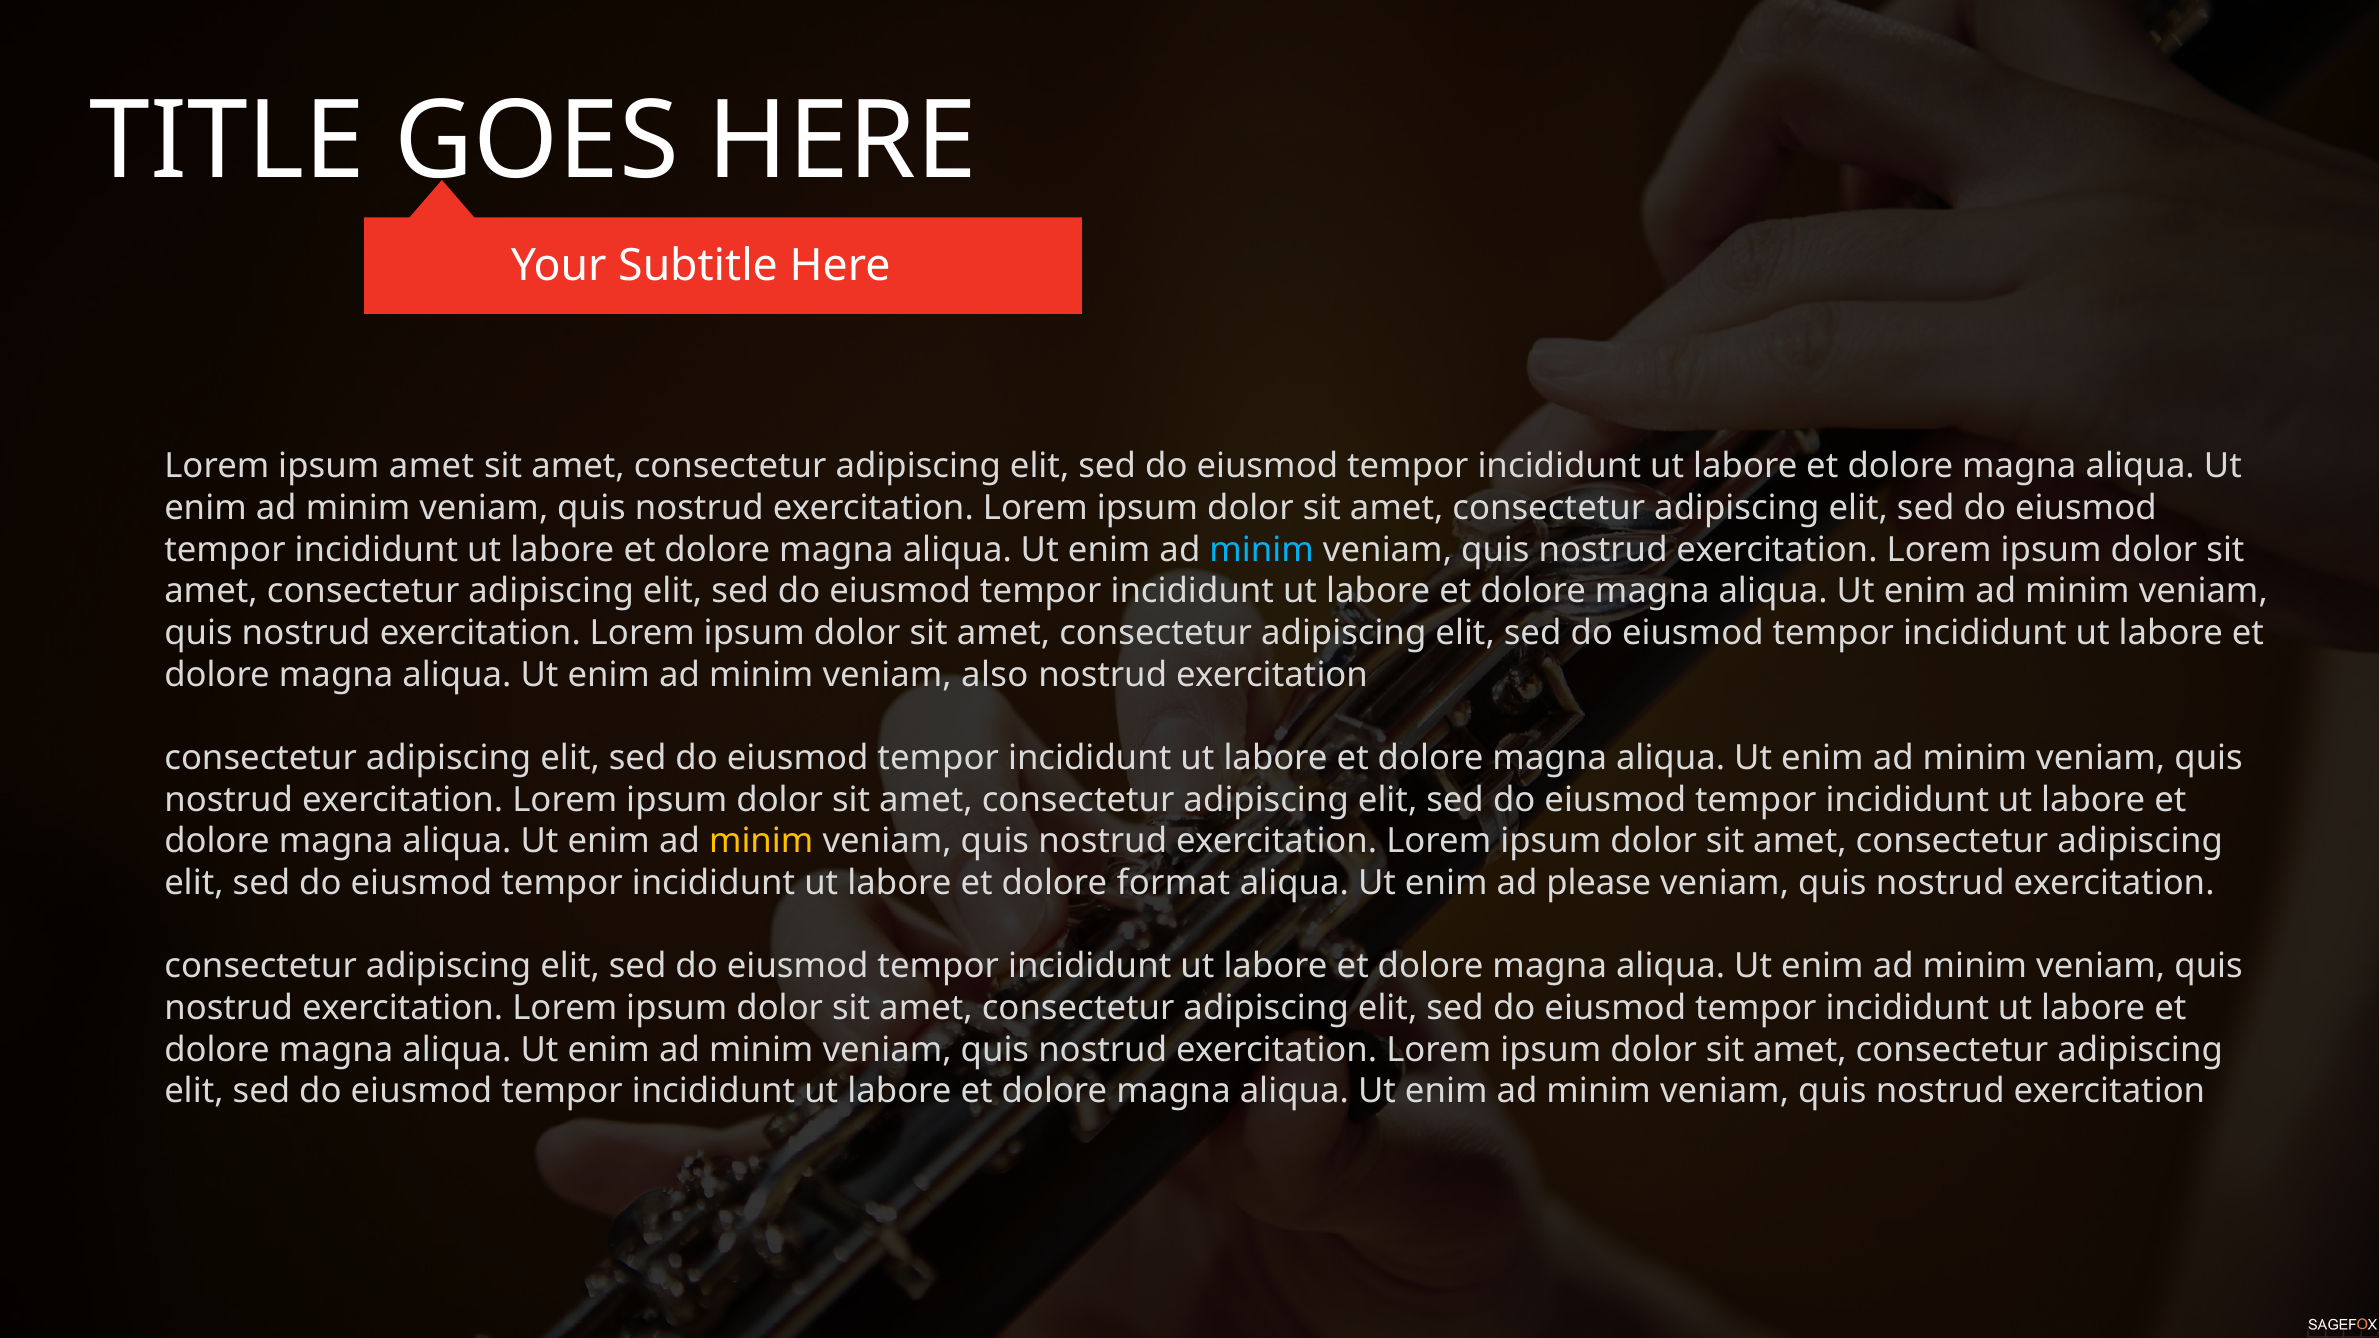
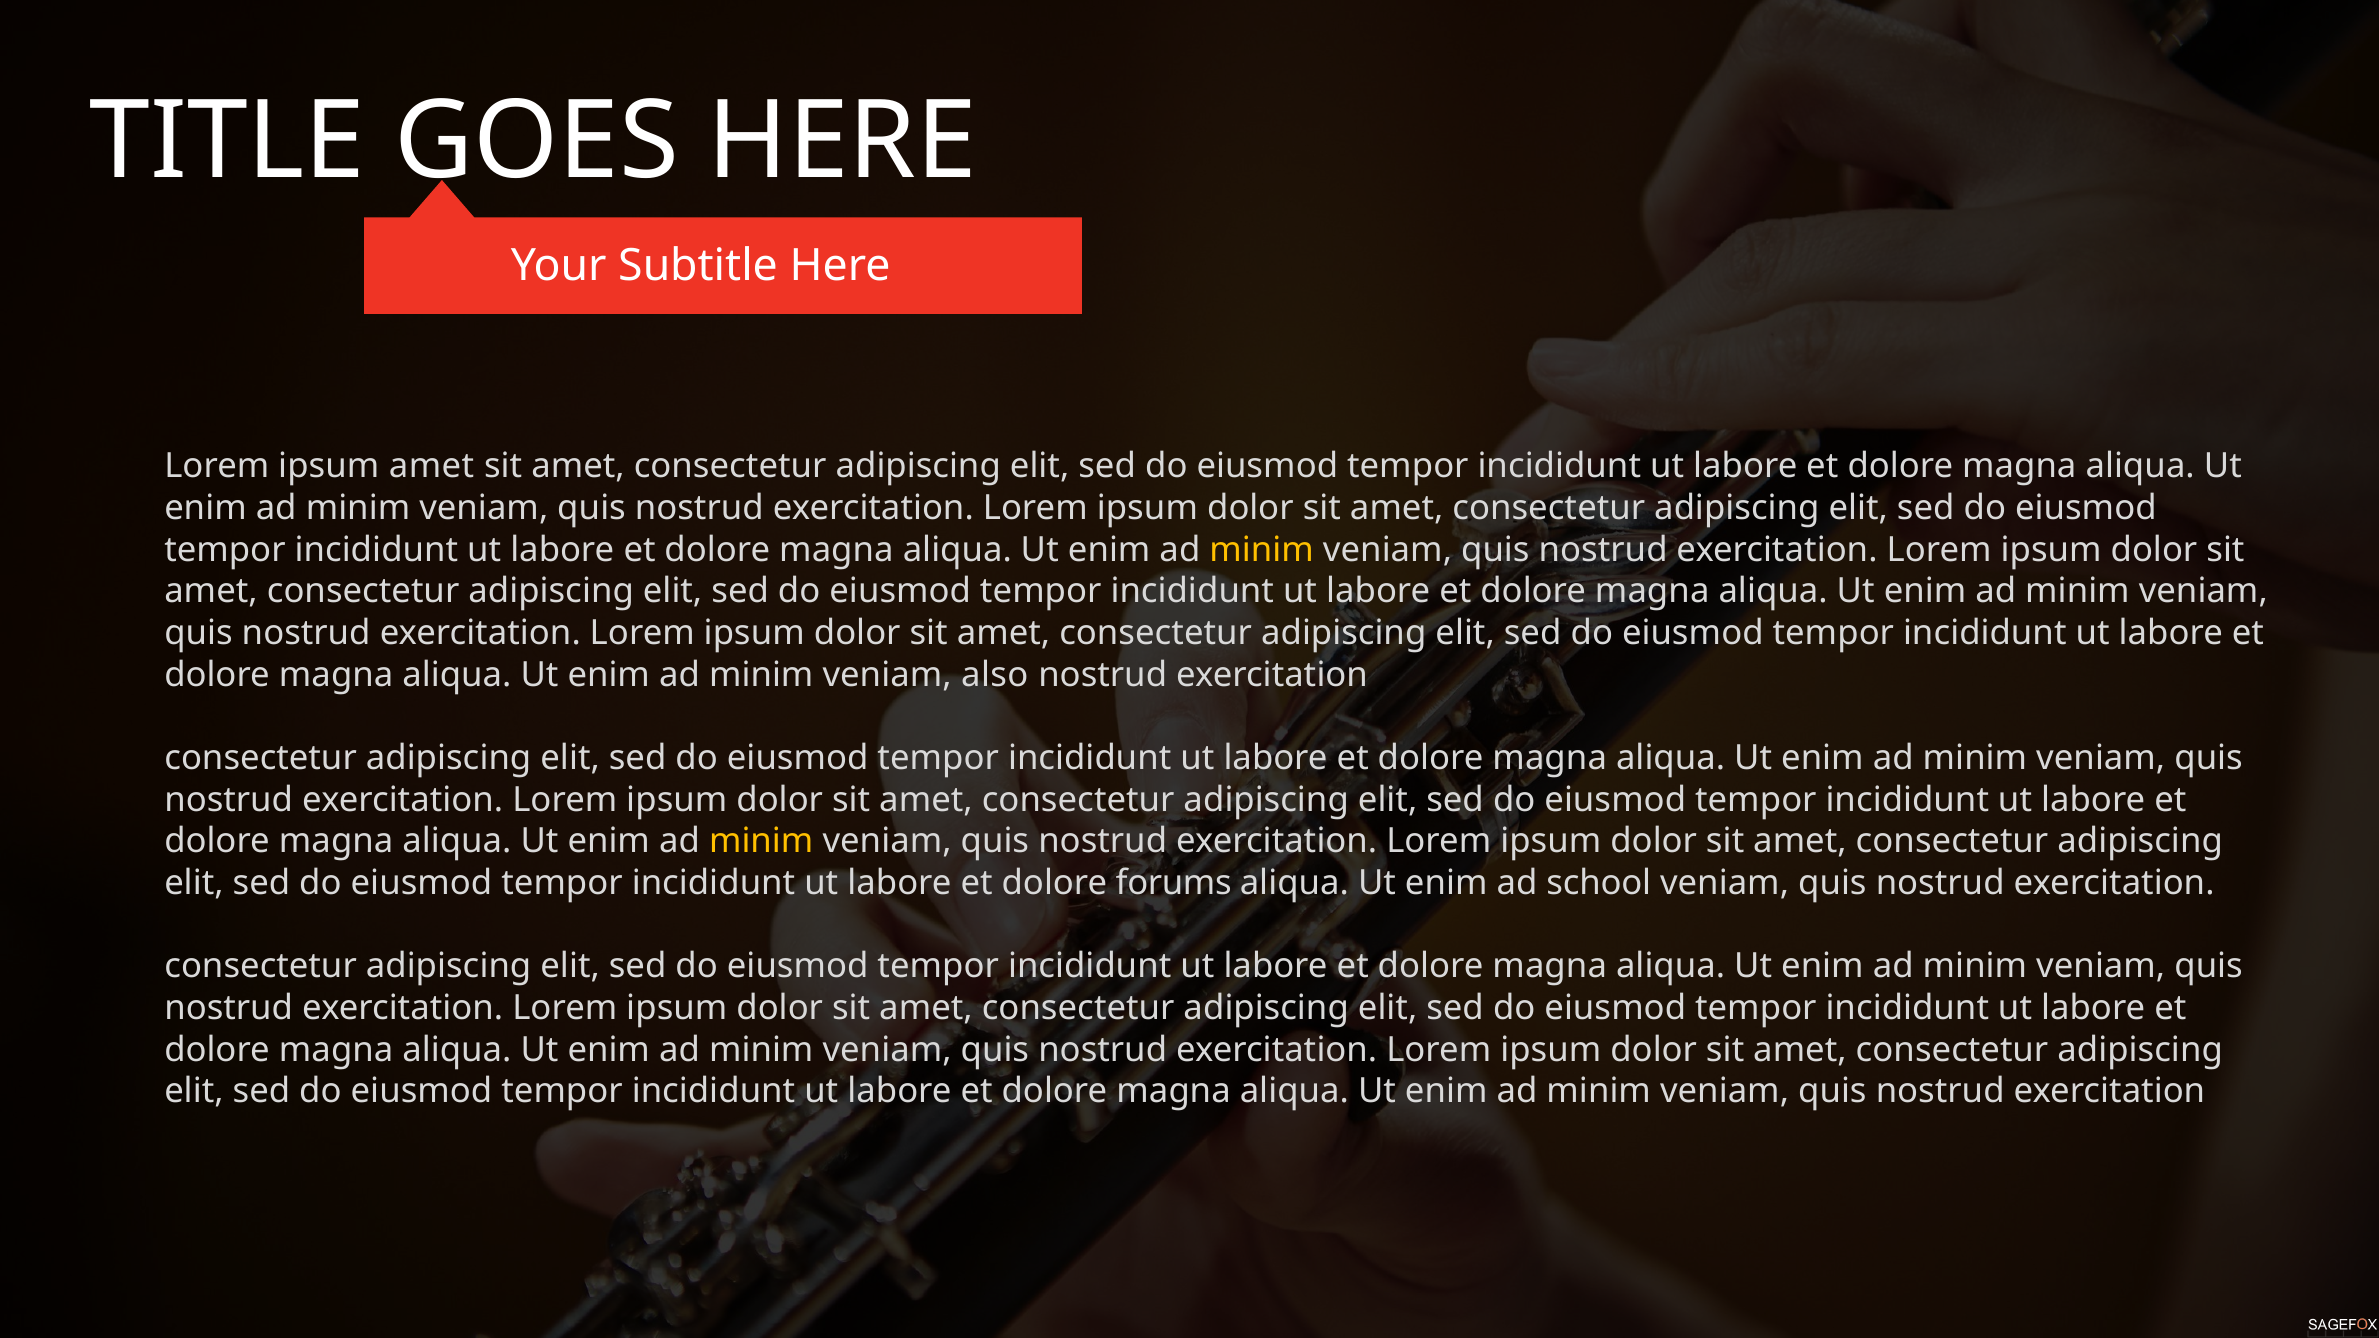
minim at (1262, 550) colour: light blue -> yellow
format: format -> forums
please: please -> school
